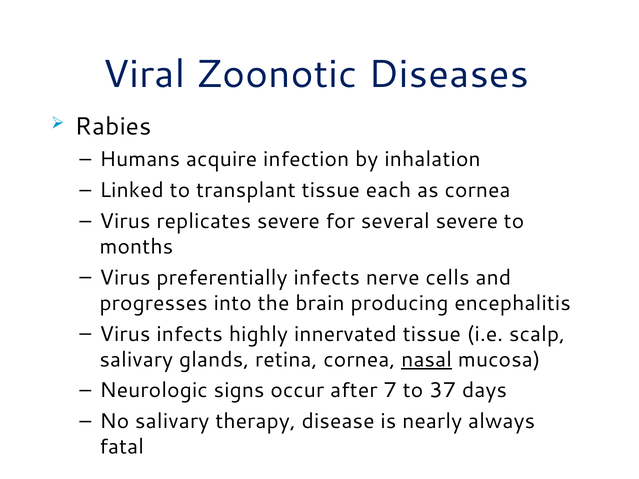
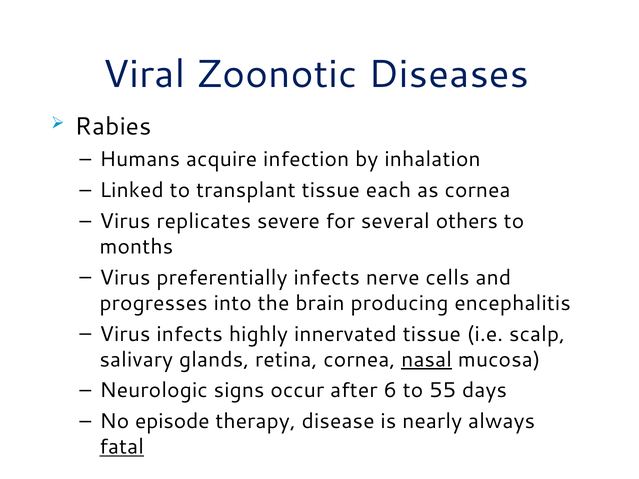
several severe: severe -> others
7: 7 -> 6
37: 37 -> 55
No salivary: salivary -> episode
fatal underline: none -> present
